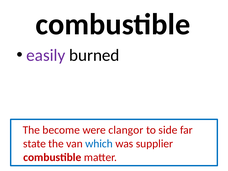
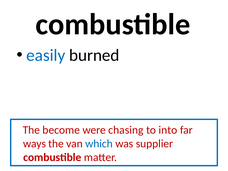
easily colour: purple -> blue
clangor: clangor -> chasing
side: side -> into
state: state -> ways
